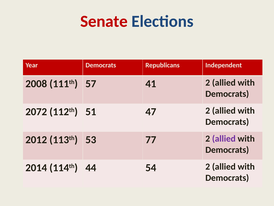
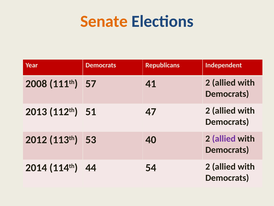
Senate colour: red -> orange
2072: 2072 -> 2013
77: 77 -> 40
